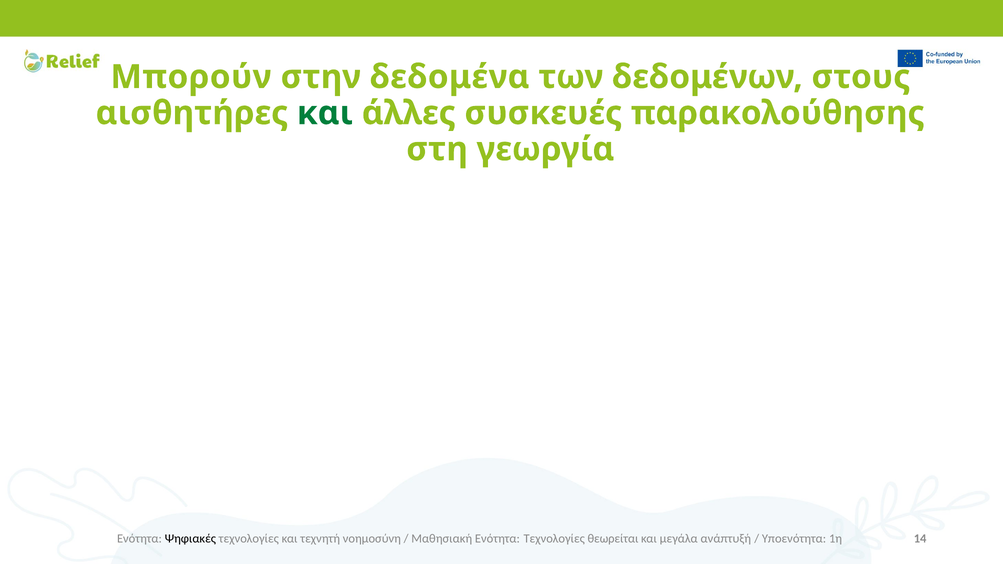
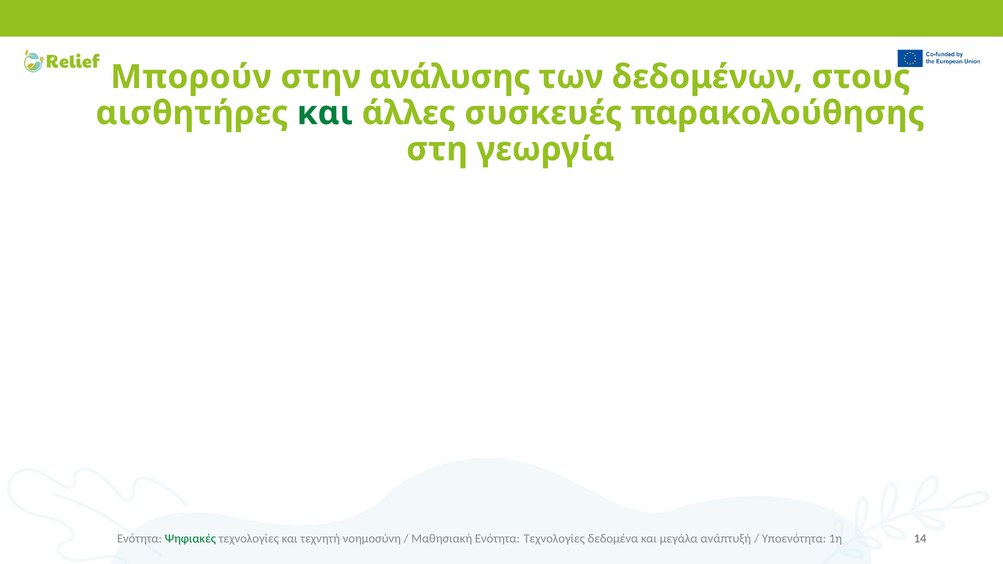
δεδομένα: δεδομένα -> ανάλυσης
Ψηφιακές colour: black -> green
θεωρείται: θεωρείται -> δεδομένα
